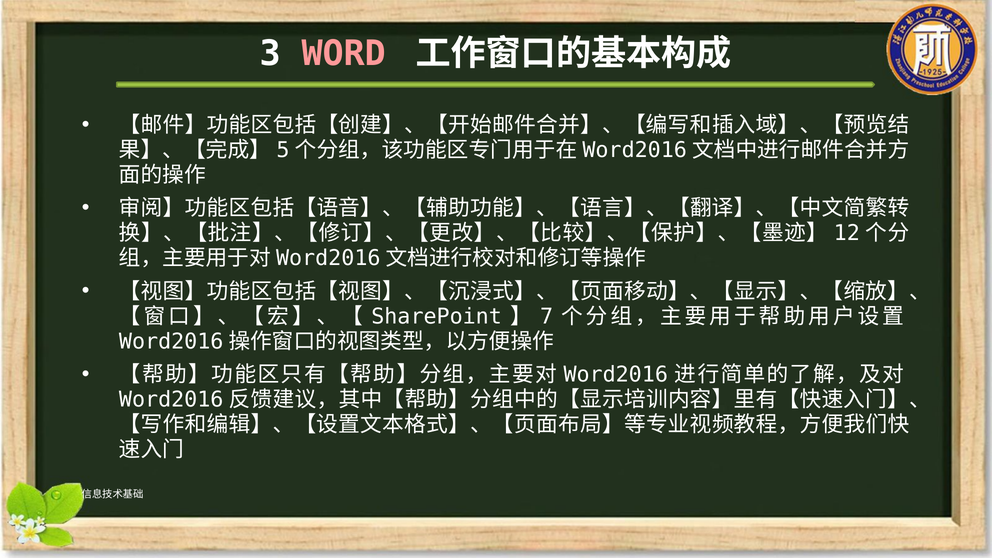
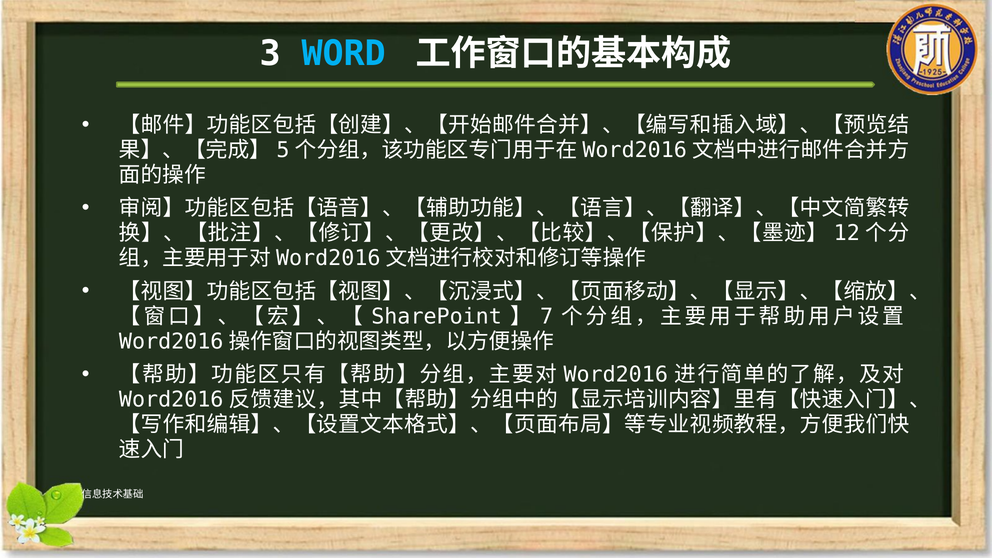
WORD colour: pink -> light blue
